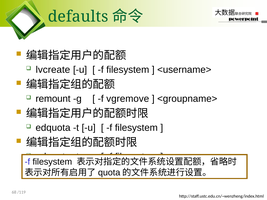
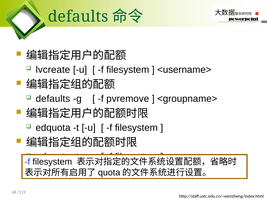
remount at (53, 99): remount -> defaults
vgremove: vgremove -> pvremove
